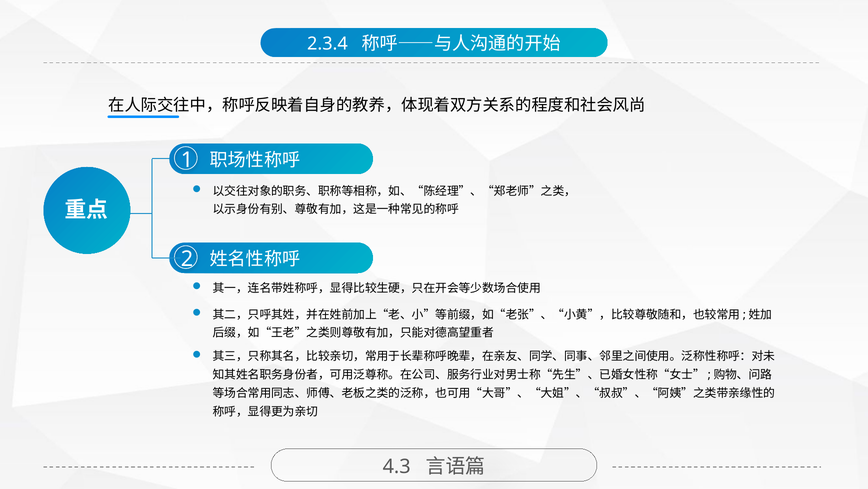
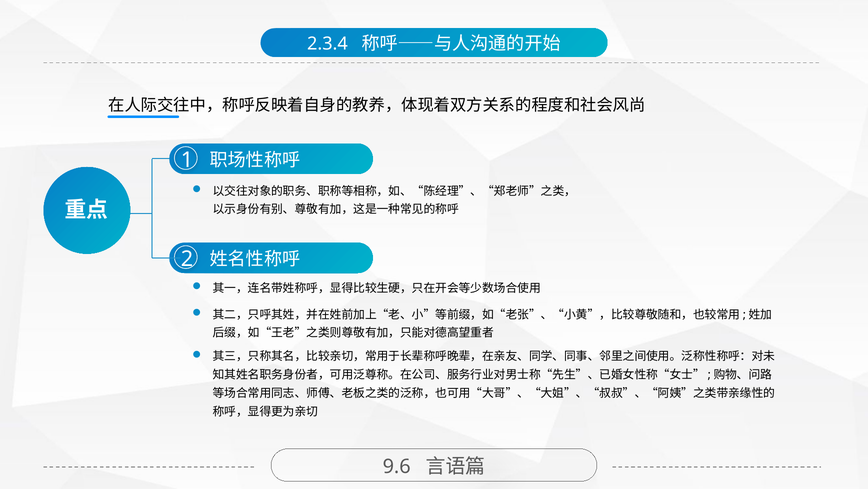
4.3: 4.3 -> 9.6
